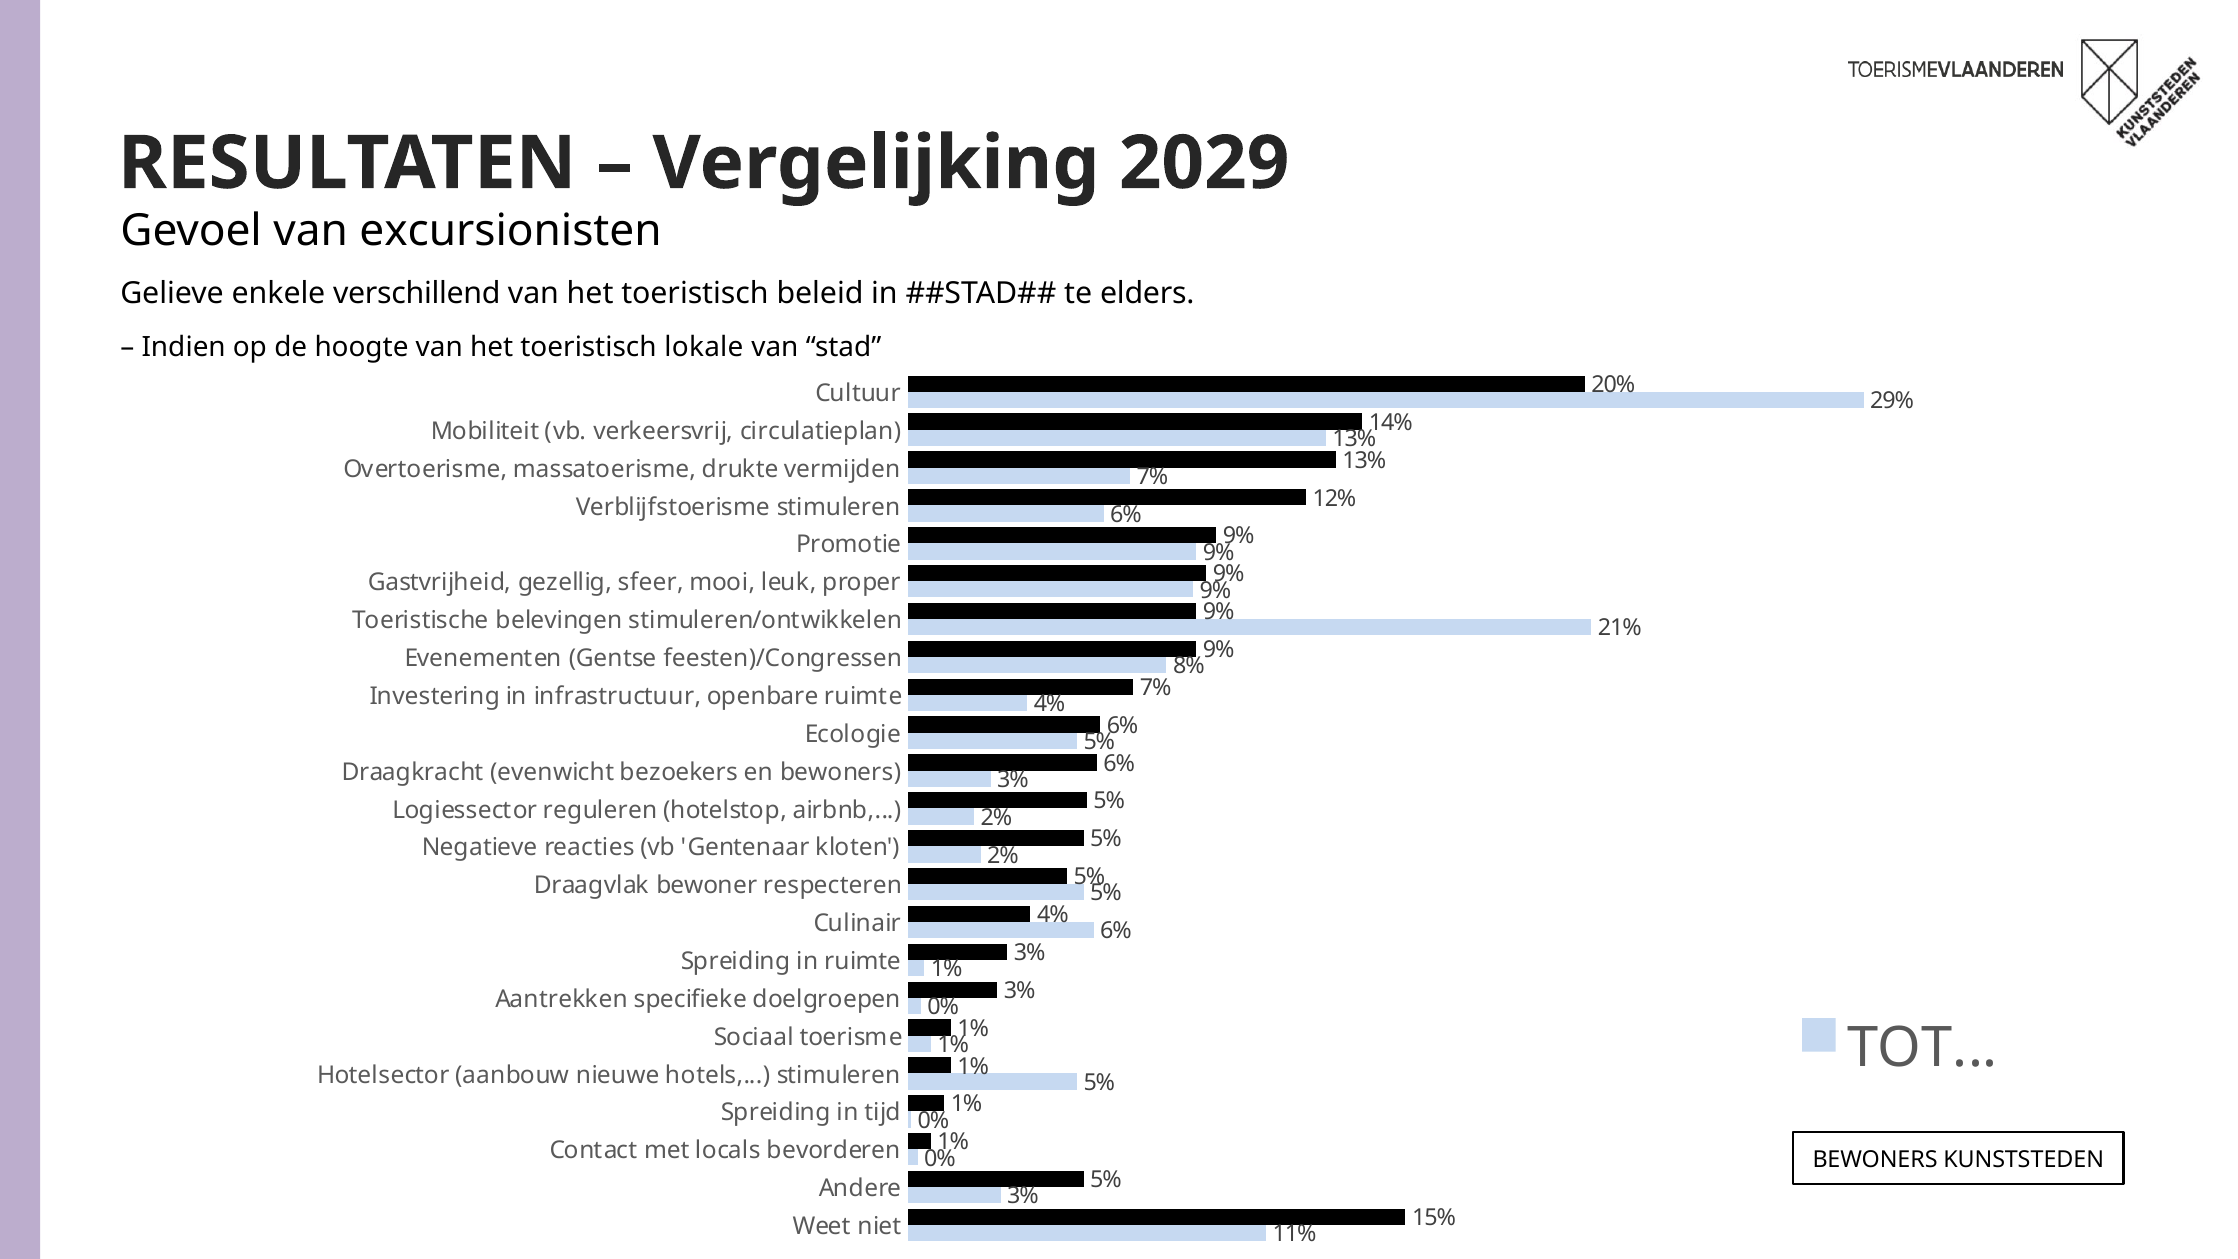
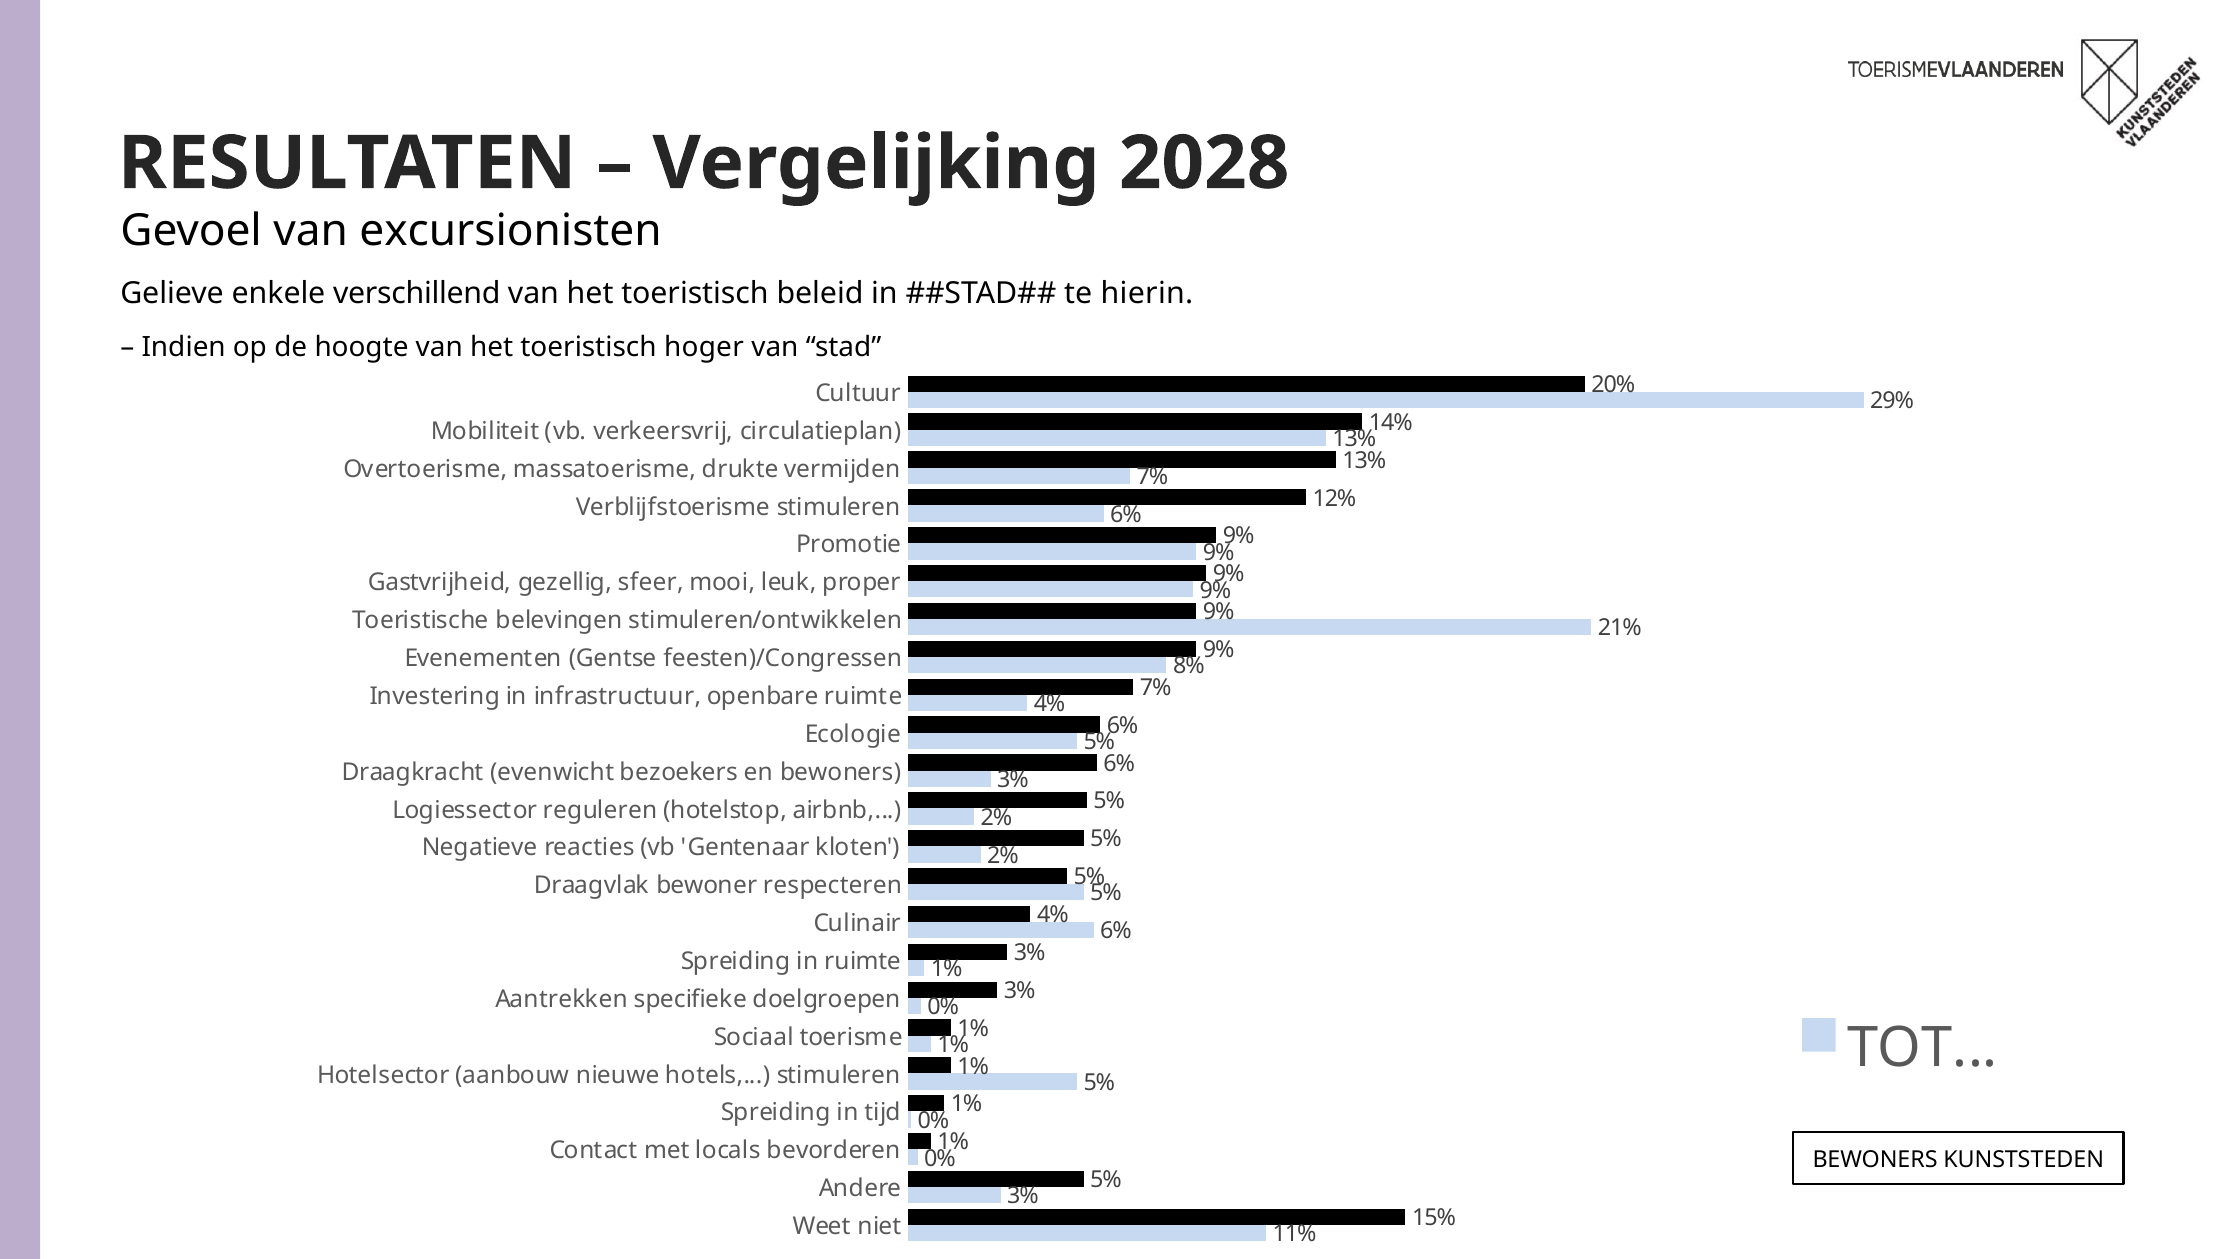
2029: 2029 -> 2028
elders: elders -> hierin
lokale: lokale -> hoger
